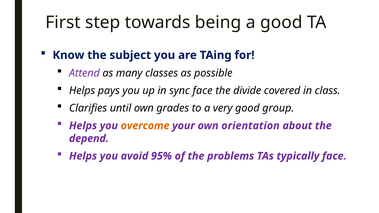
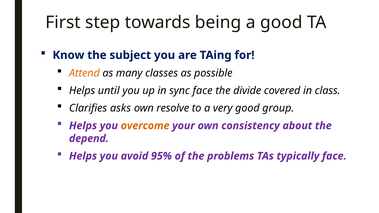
Attend colour: purple -> orange
pays: pays -> until
until: until -> asks
grades: grades -> resolve
orientation: orientation -> consistency
